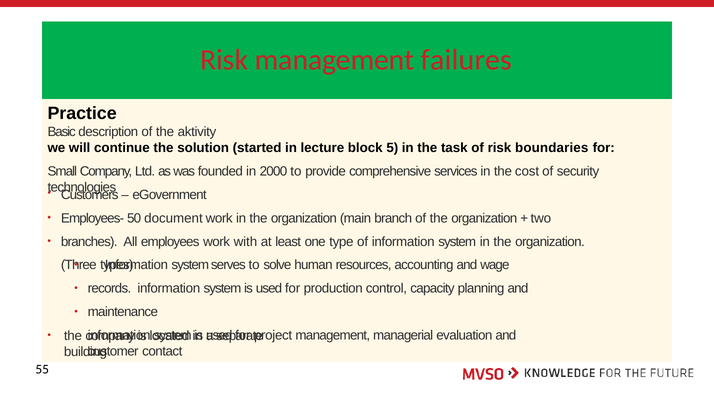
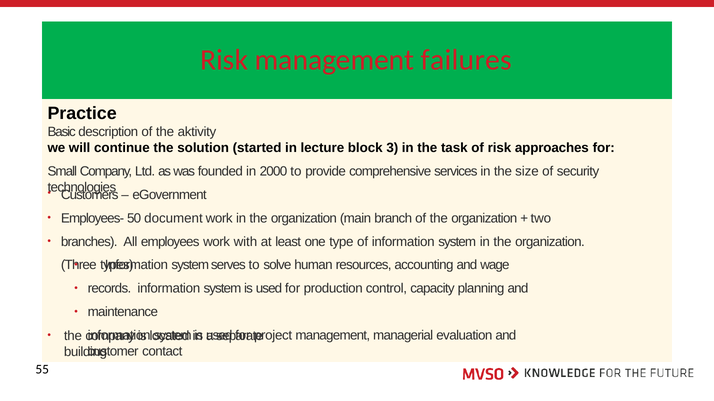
5: 5 -> 3
boundaries: boundaries -> approaches
cost: cost -> size
